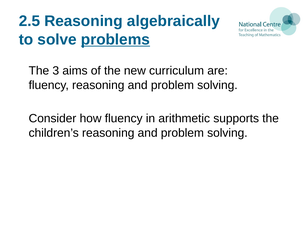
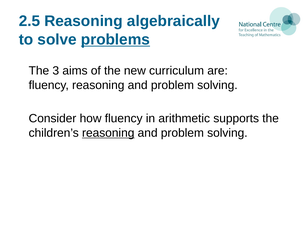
reasoning at (108, 133) underline: none -> present
